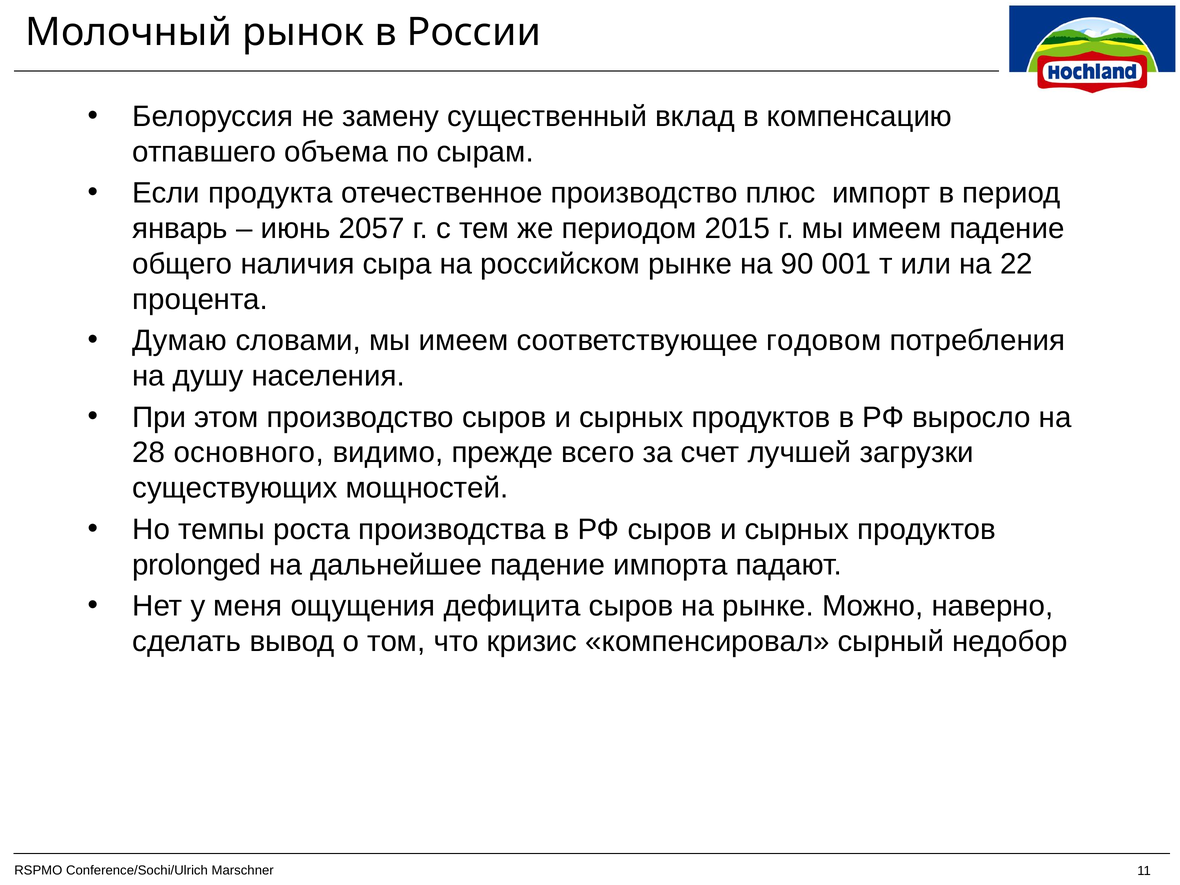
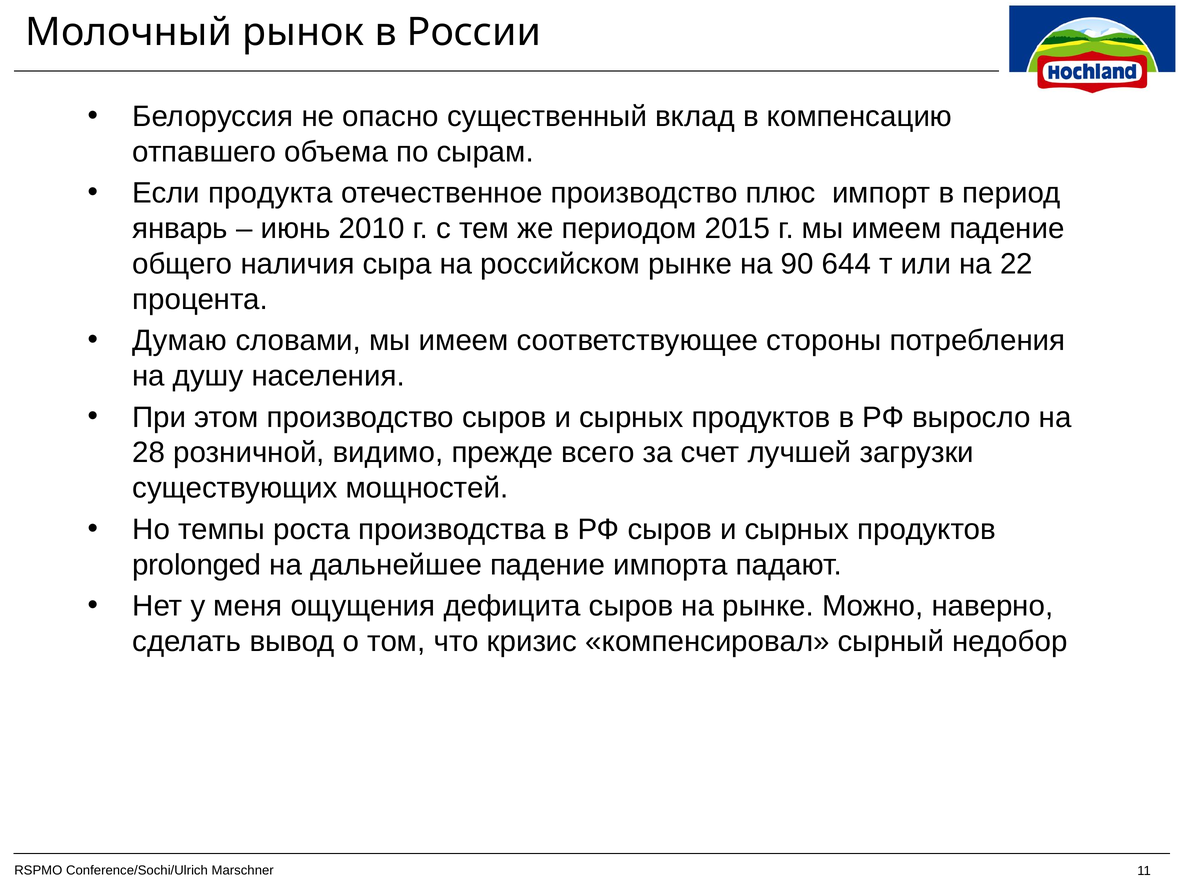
замену: замену -> опасно
2057: 2057 -> 2010
001: 001 -> 644
годовом: годовом -> стороны
основного: основного -> розничной
